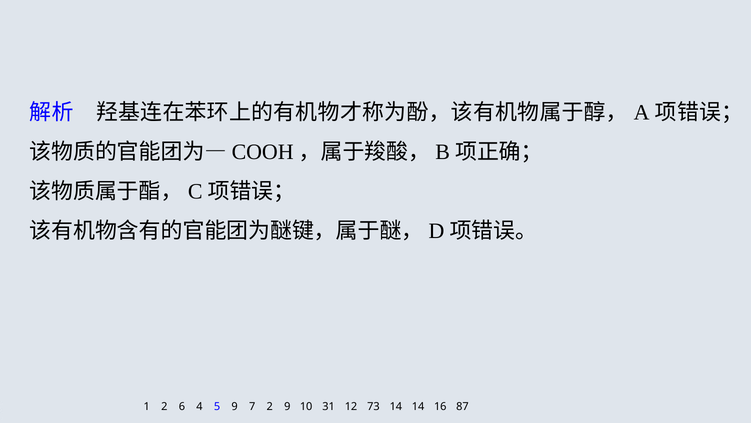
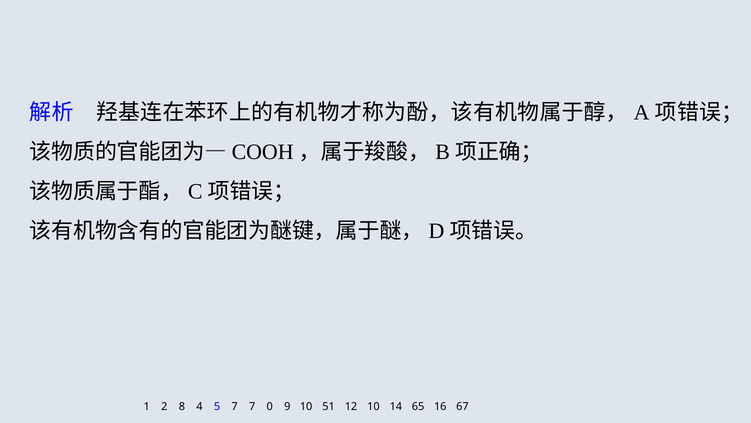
6: 6 -> 8
5 9: 9 -> 7
7 2: 2 -> 0
31: 31 -> 51
12 73: 73 -> 10
14 14: 14 -> 65
87: 87 -> 67
